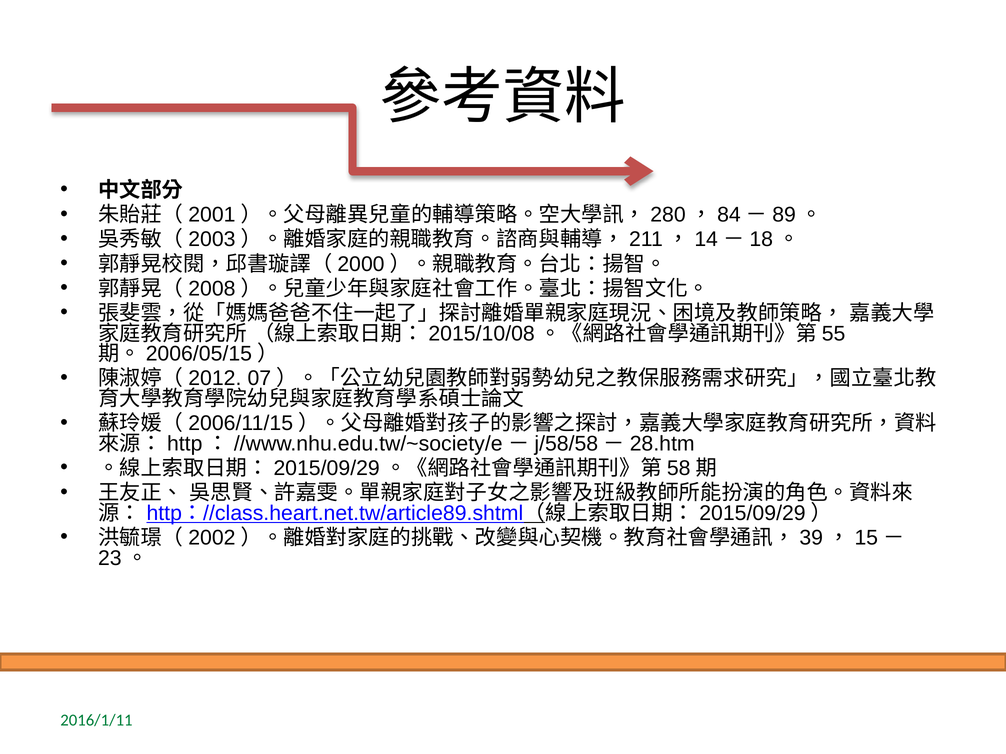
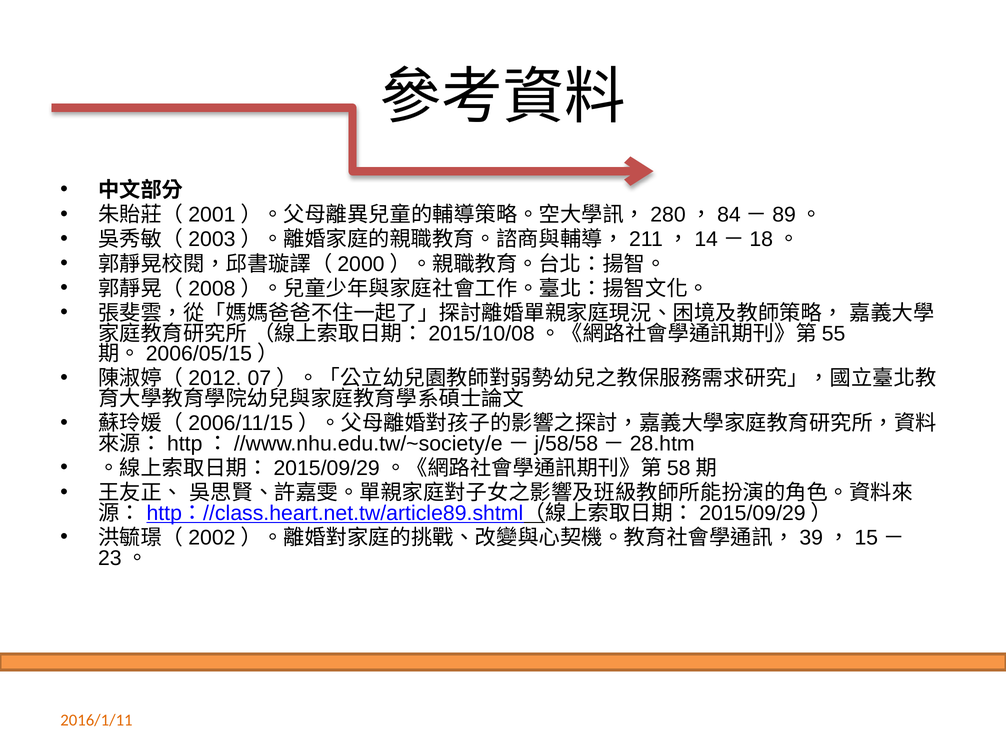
2016/1/11 colour: green -> orange
